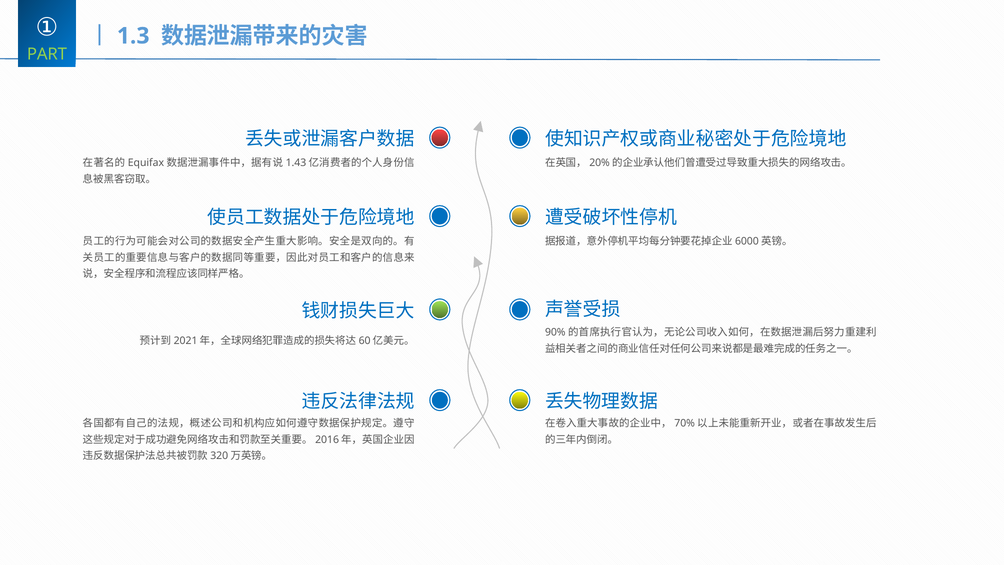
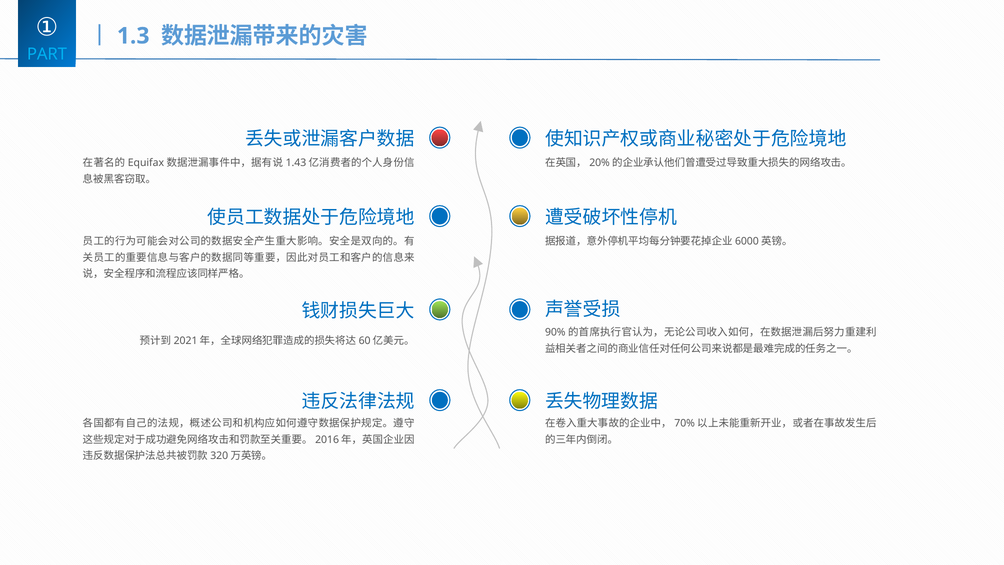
PART colour: light green -> light blue
